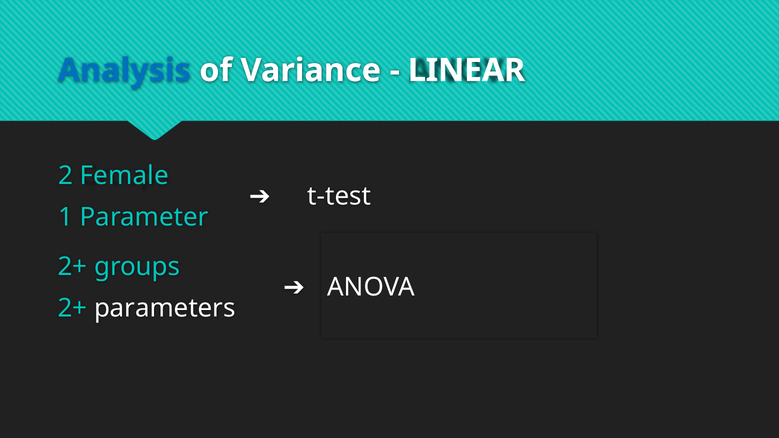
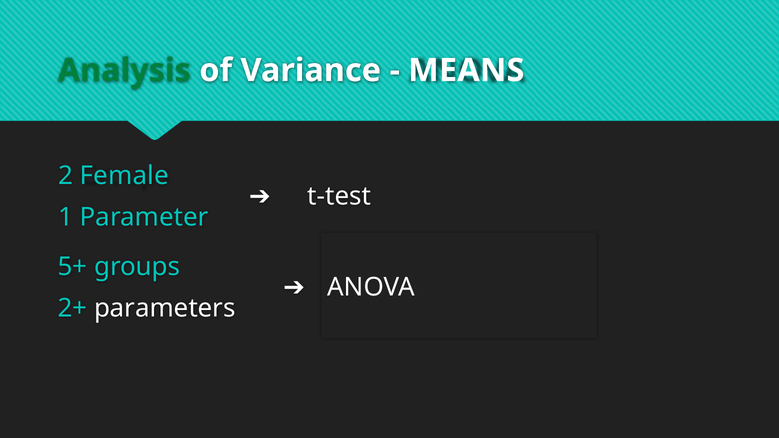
Analysis colour: blue -> green
LINEAR: LINEAR -> MEANS
2+ at (72, 267): 2+ -> 5+
